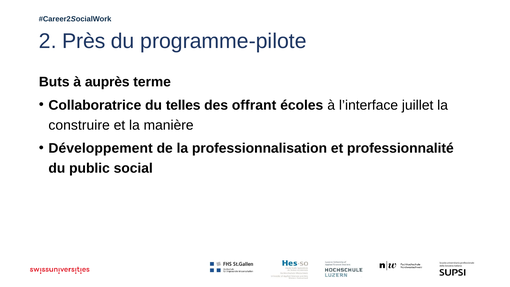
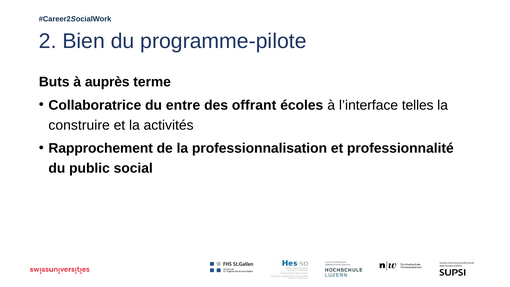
Près: Près -> Bien
telles: telles -> entre
juillet: juillet -> telles
manière: manière -> activités
Développement: Développement -> Rapprochement
